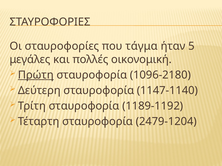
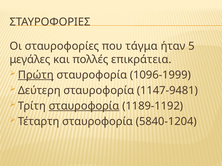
οικονομική: οικονομική -> επικράτεια
1096-2180: 1096-2180 -> 1096-1999
1147-1140: 1147-1140 -> 1147-9481
σταυροφορία at (84, 106) underline: none -> present
2479-1204: 2479-1204 -> 5840-1204
